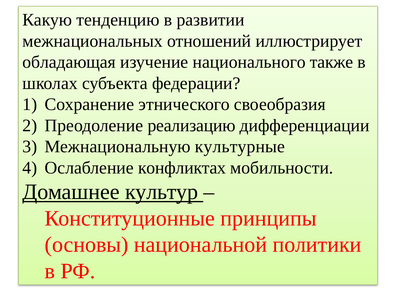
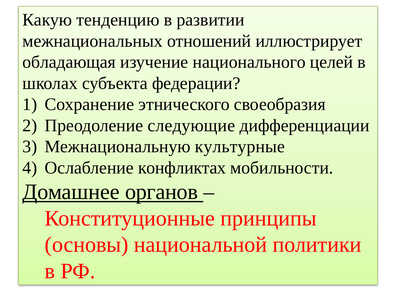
также: также -> целей
реализацию: реализацию -> следующие
культур: культур -> органов
